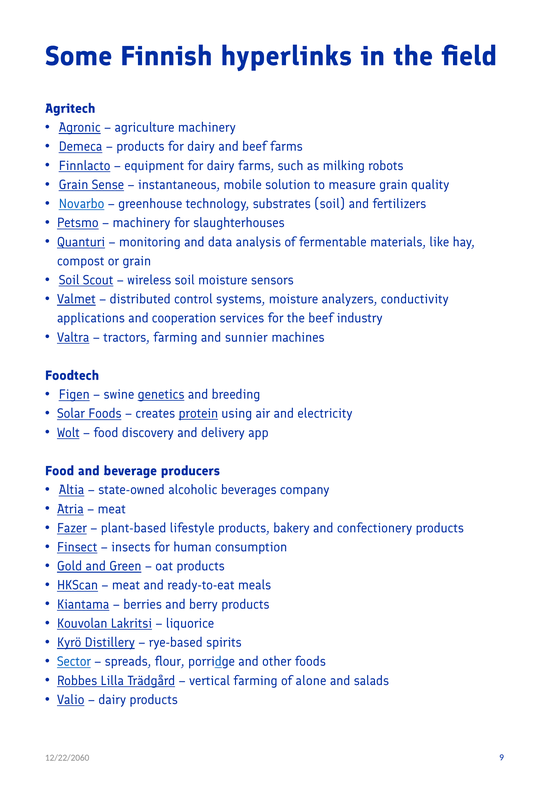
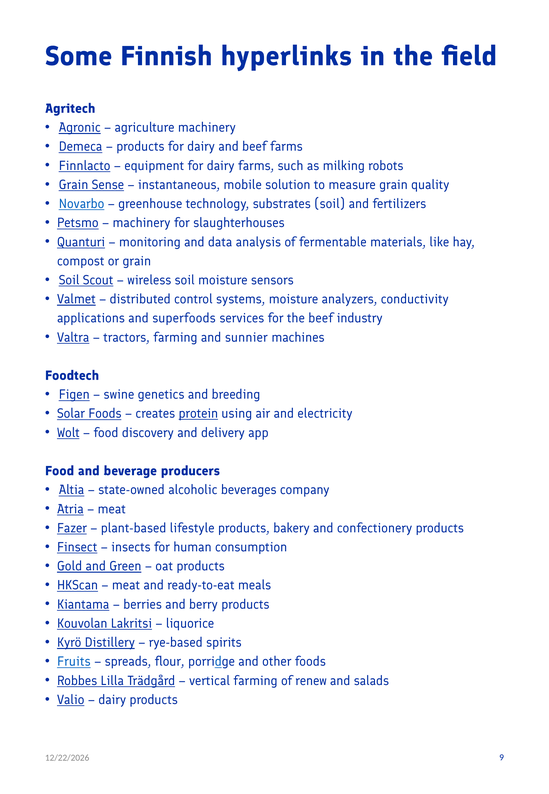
cooperation: cooperation -> superfoods
genetics underline: present -> none
Sector: Sector -> Fruits
alone: alone -> renew
12/22/2060: 12/22/2060 -> 12/22/2026
